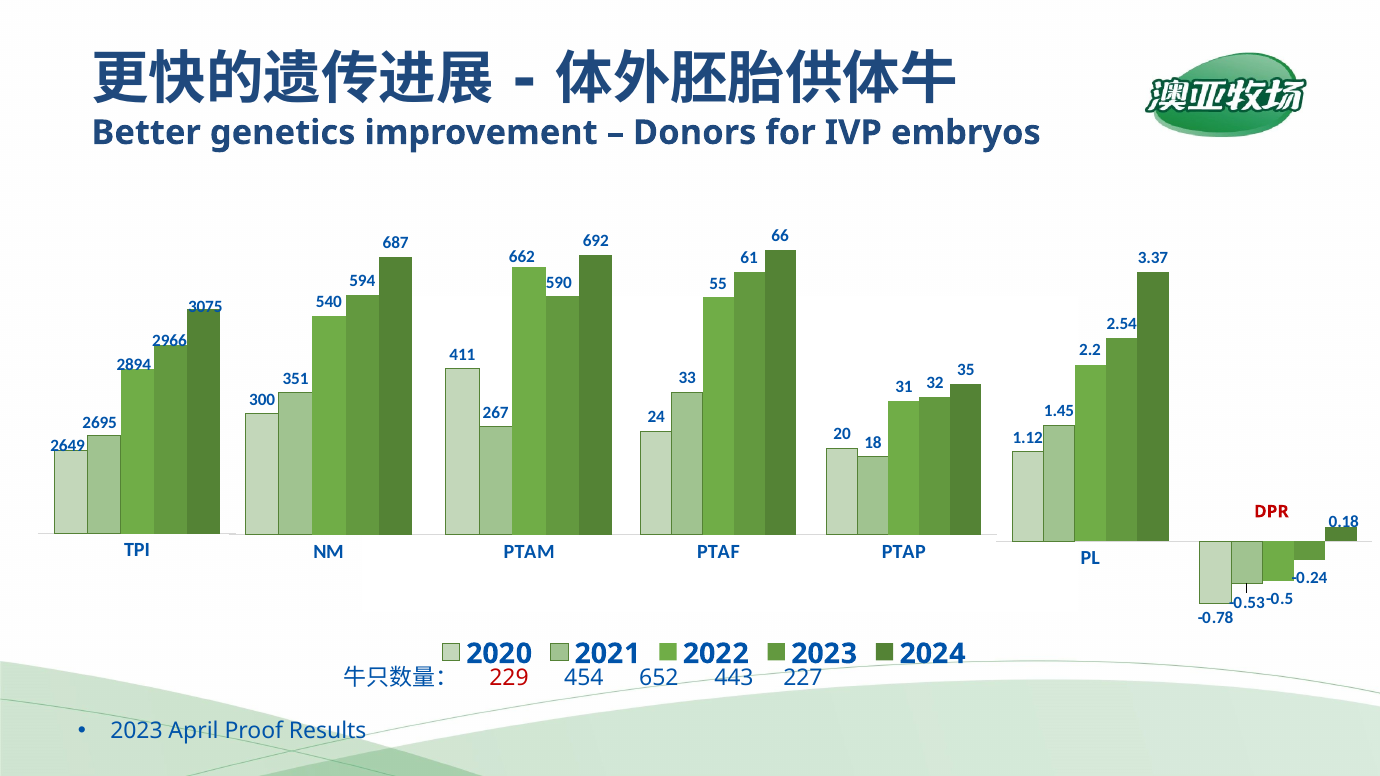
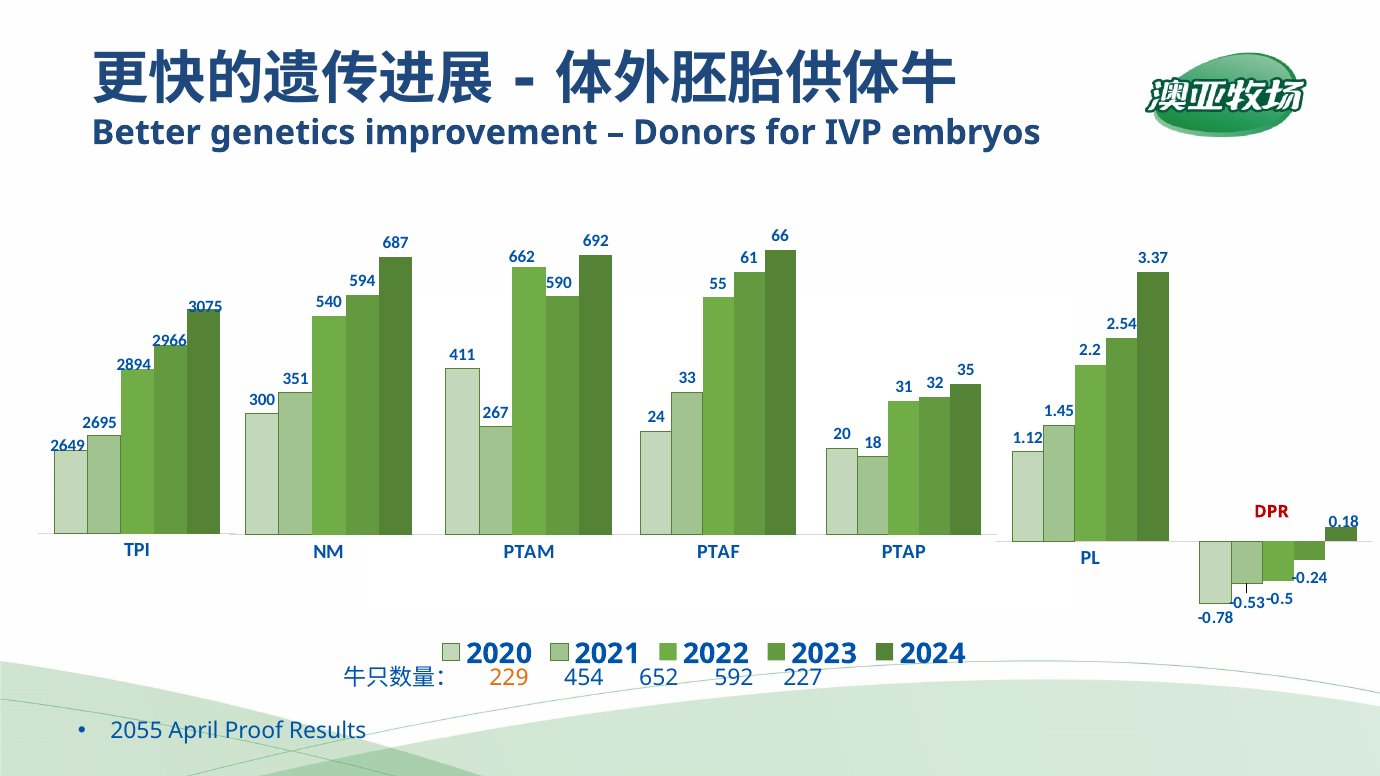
229 colour: red -> orange
443: 443 -> 592
2023 at (136, 731): 2023 -> 2055
